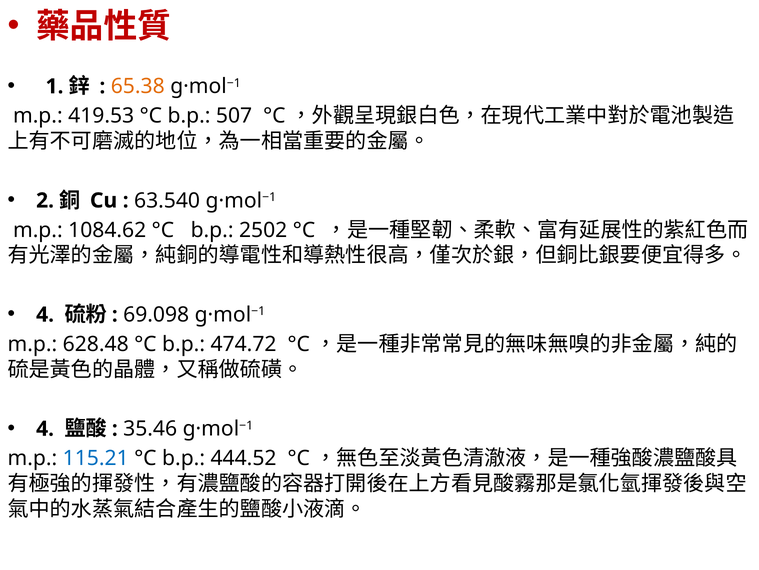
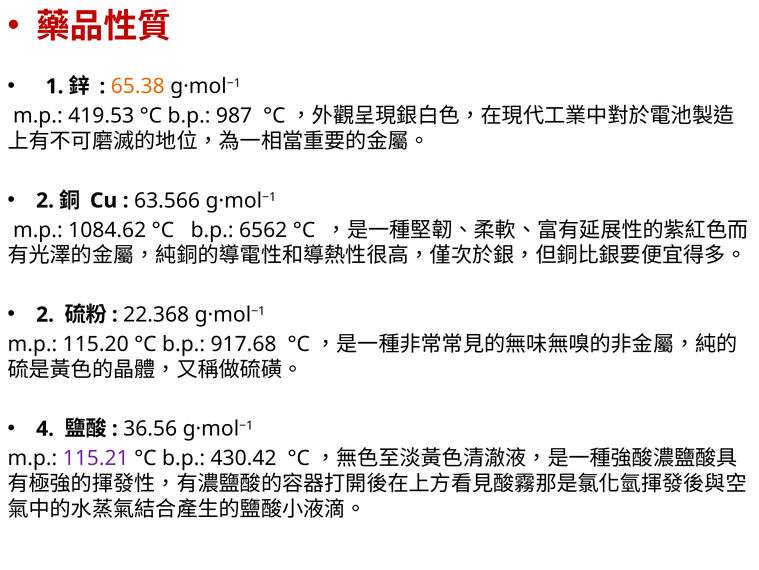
507: 507 -> 987
63.540: 63.540 -> 63.566
2502: 2502 -> 6562
4 at (45, 314): 4 -> 2
69.098: 69.098 -> 22.368
628.48: 628.48 -> 115.20
474.72: 474.72 -> 917.68
35.46: 35.46 -> 36.56
115.21 colour: blue -> purple
444.52: 444.52 -> 430.42
